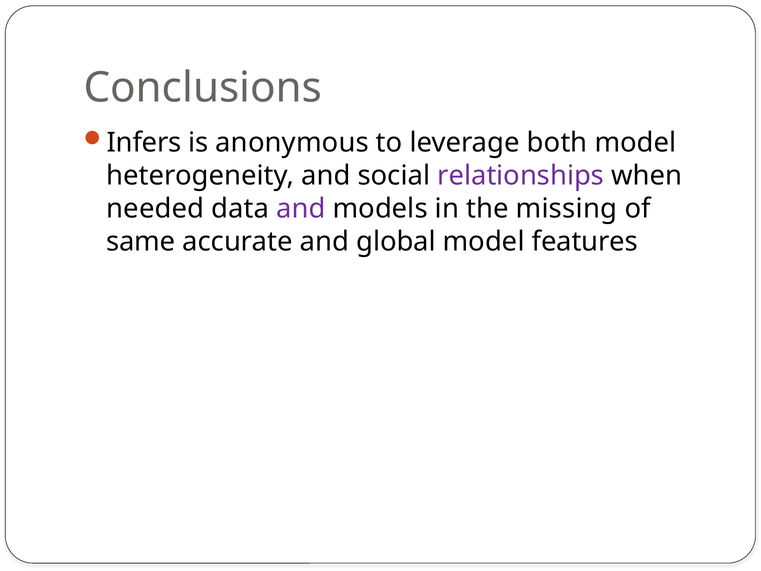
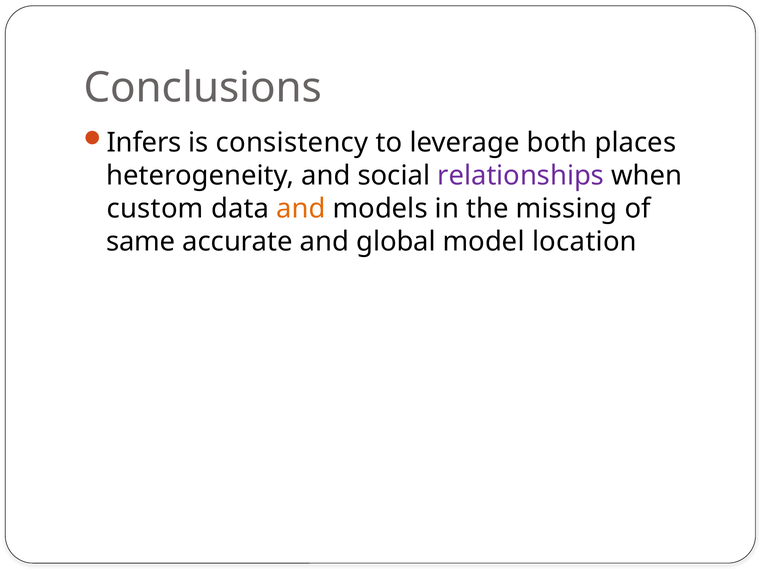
anonymous: anonymous -> consistency
both model: model -> places
needed: needed -> custom
and at (301, 209) colour: purple -> orange
features: features -> location
